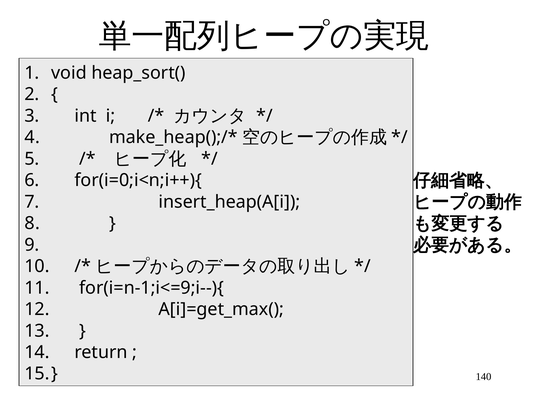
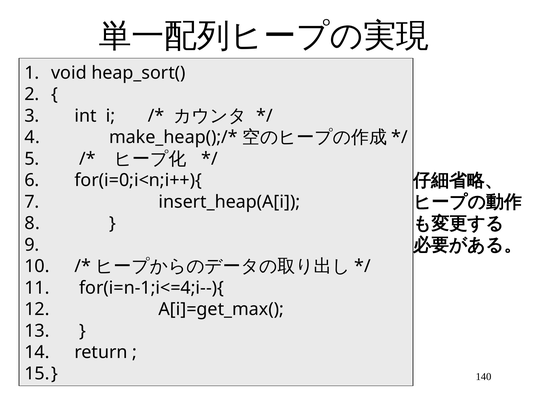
for(i=n-1;i<=9;i--){: for(i=n-1;i<=9;i--){ -> for(i=n-1;i<=4;i--){
